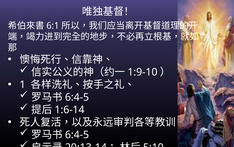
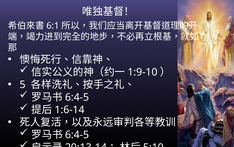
1: 1 -> 5
